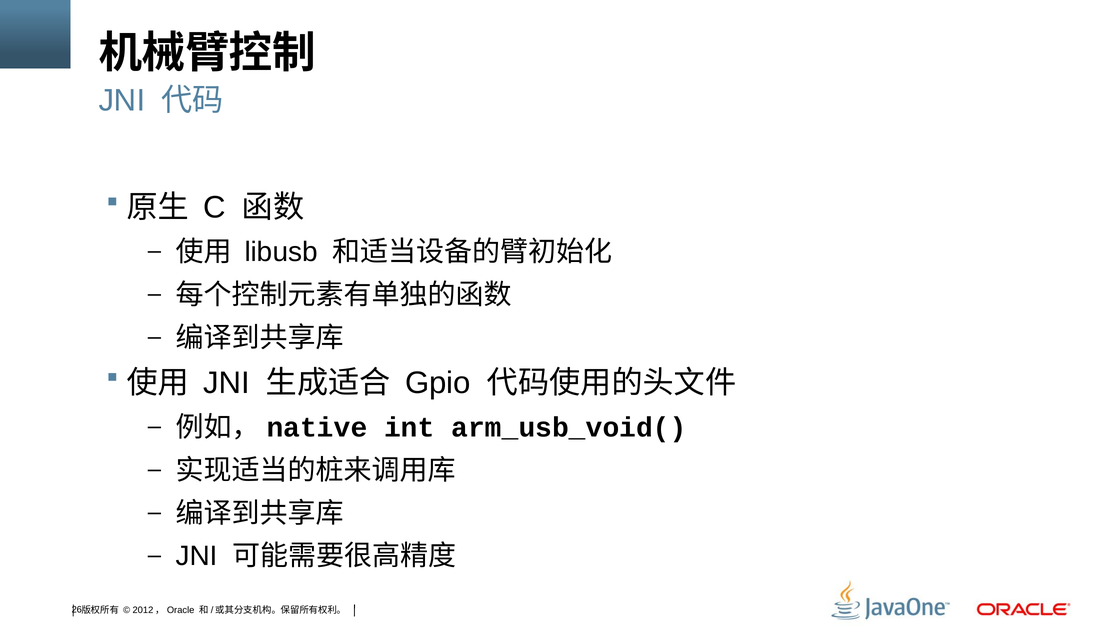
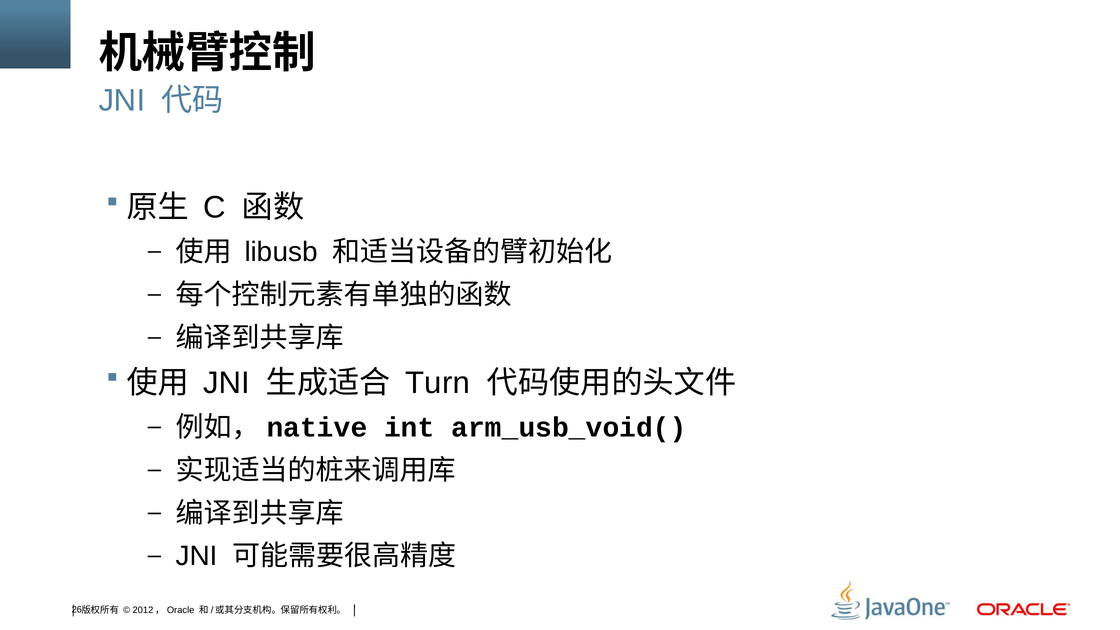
Gpio: Gpio -> Turn
